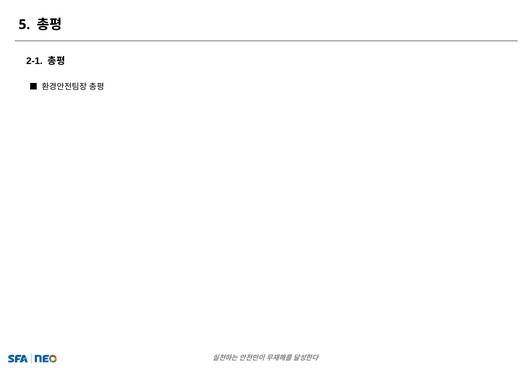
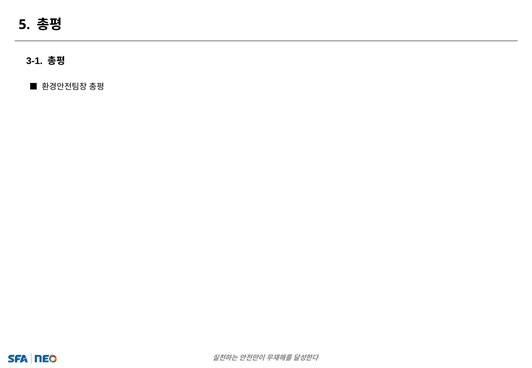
2-1: 2-1 -> 3-1
